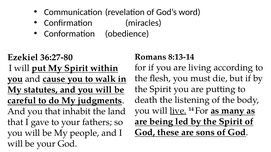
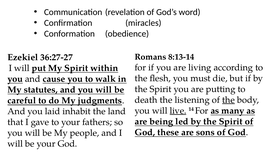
36:27-80: 36:27-80 -> 36:27-27
the at (228, 100) underline: none -> present
you that: that -> laid
